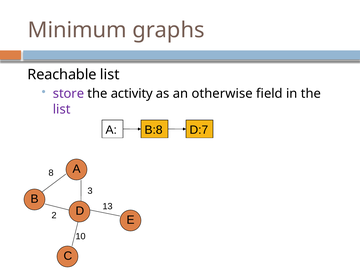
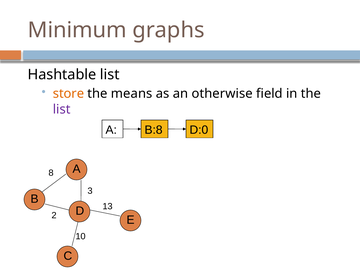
Reachable: Reachable -> Hashtable
store colour: purple -> orange
activity: activity -> means
D:7: D:7 -> D:0
